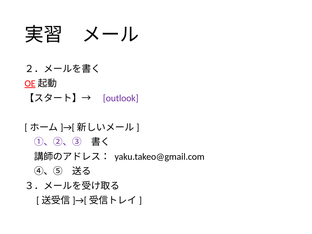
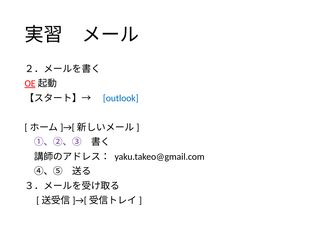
outlook colour: purple -> blue
